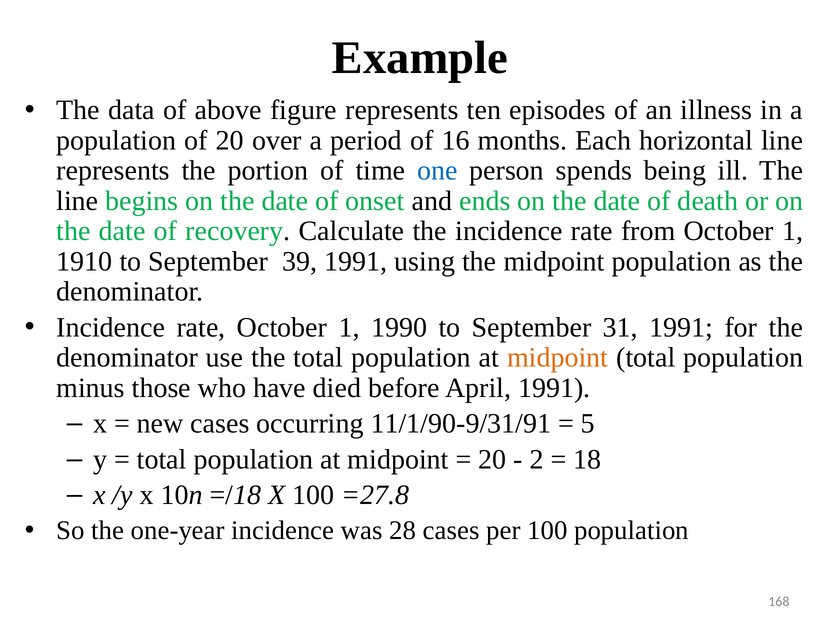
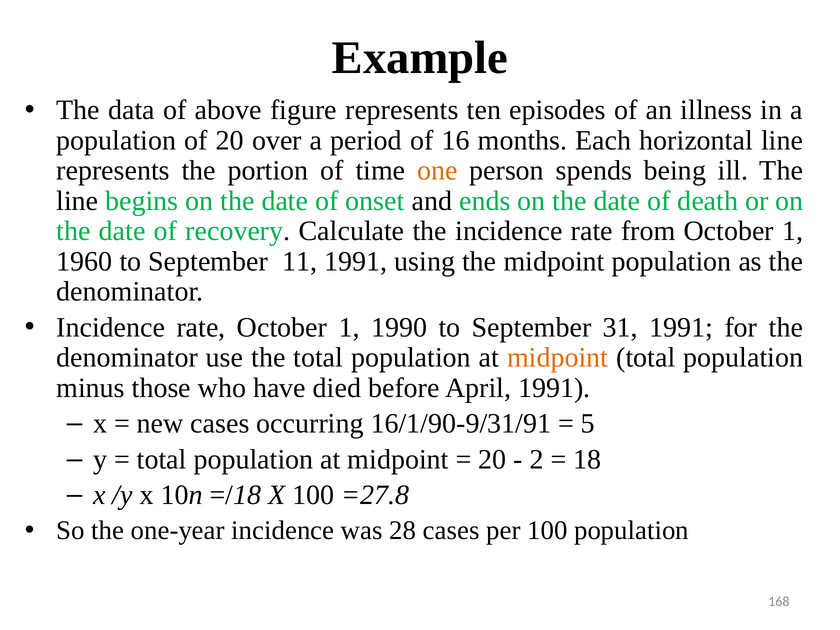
one colour: blue -> orange
1910: 1910 -> 1960
39: 39 -> 11
11/1/90-9/31/91: 11/1/90-9/31/91 -> 16/1/90-9/31/91
